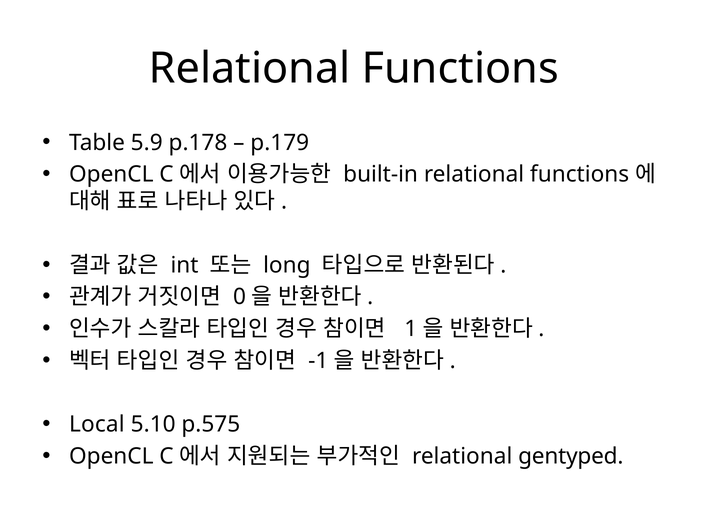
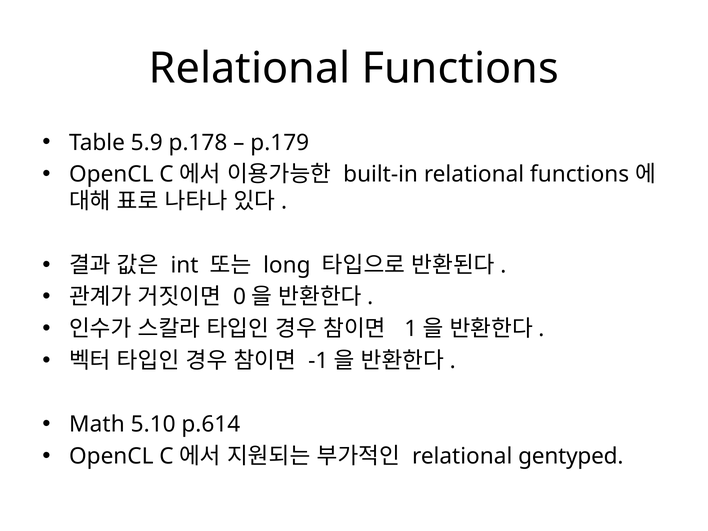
Local: Local -> Math
p.575: p.575 -> p.614
